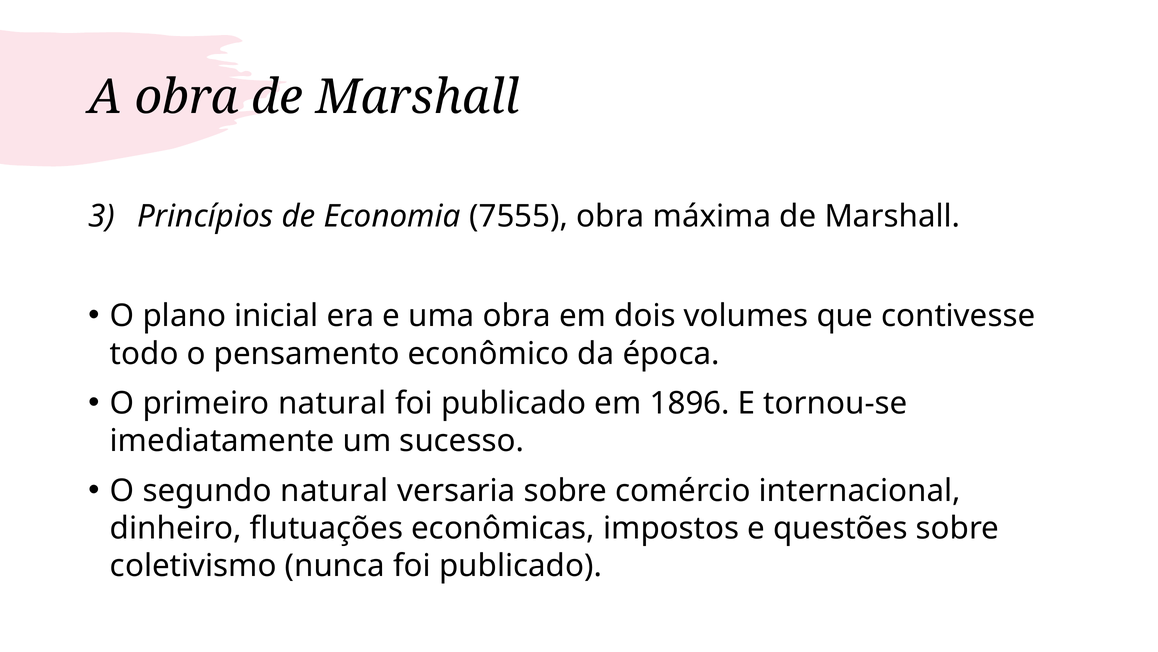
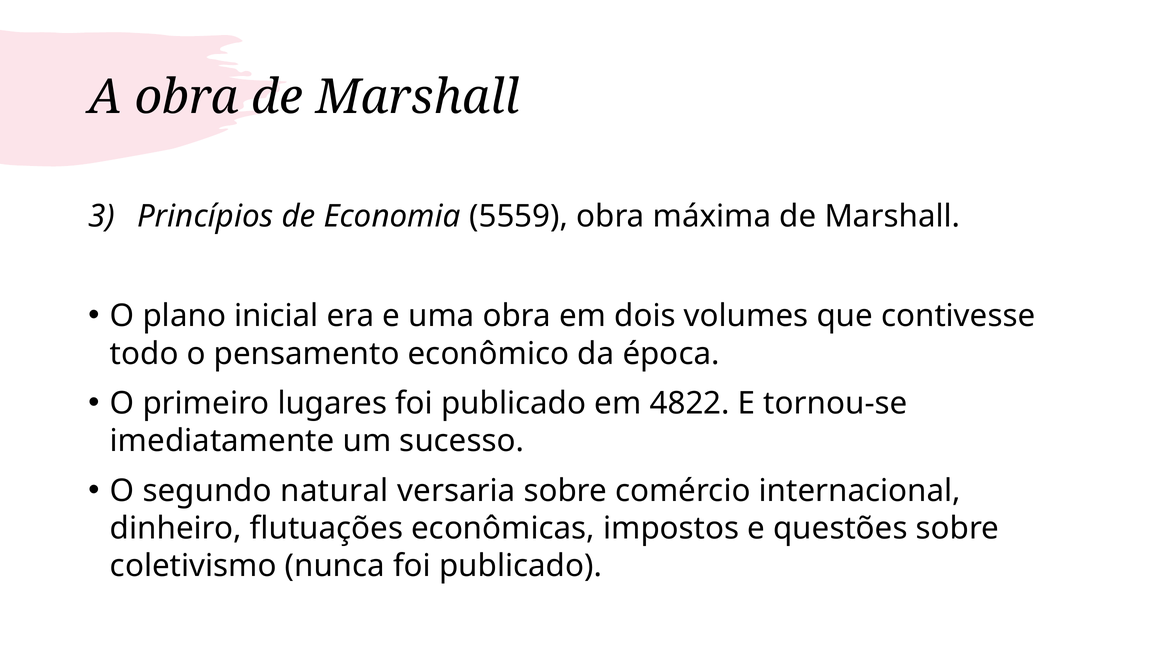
7555: 7555 -> 5559
primeiro natural: natural -> lugares
1896: 1896 -> 4822
